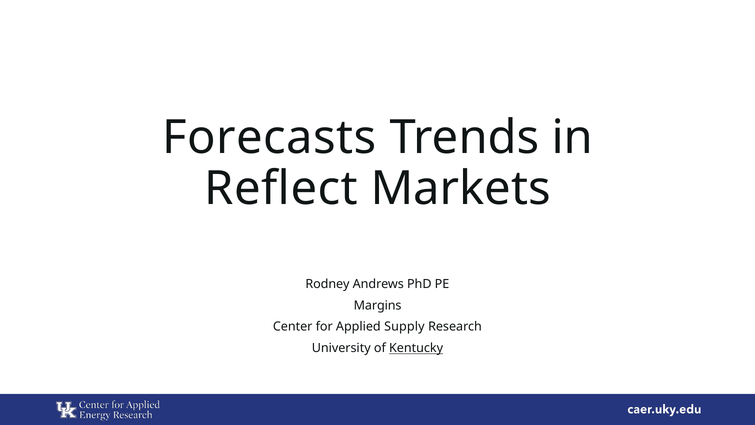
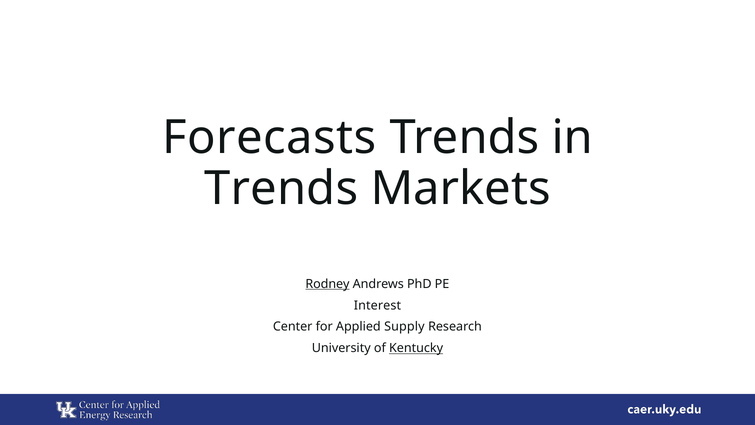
Reflect at (281, 189): Reflect -> Trends
Rodney underline: none -> present
Margins: Margins -> Interest
